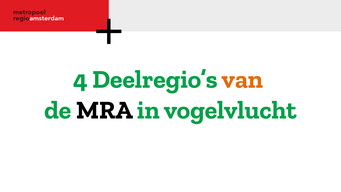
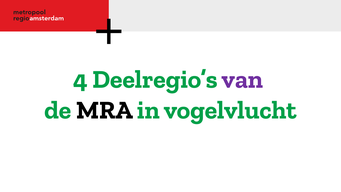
van colour: orange -> purple
